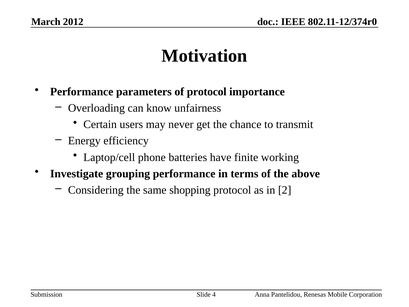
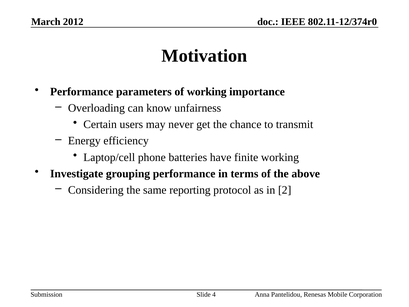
of protocol: protocol -> working
shopping: shopping -> reporting
